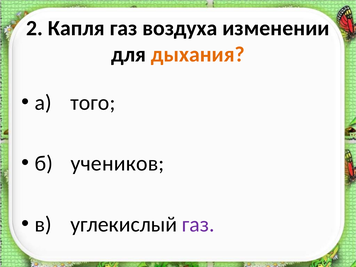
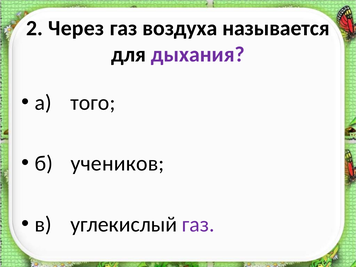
Капля: Капля -> Через
изменении: изменении -> называется
дыхания colour: orange -> purple
